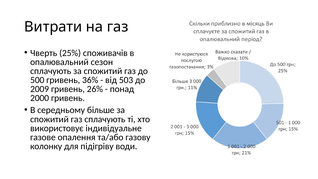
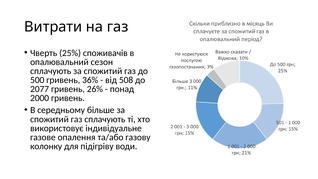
503: 503 -> 508
2009: 2009 -> 2077
